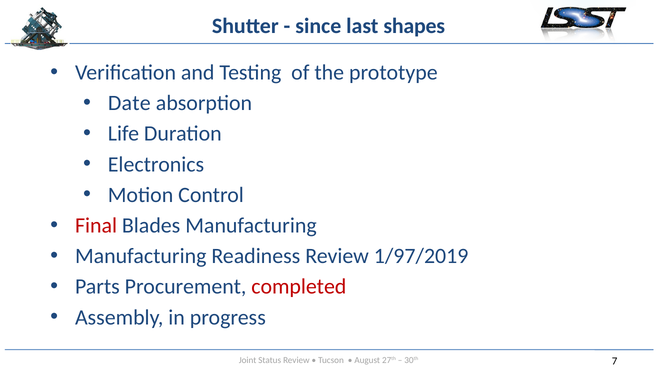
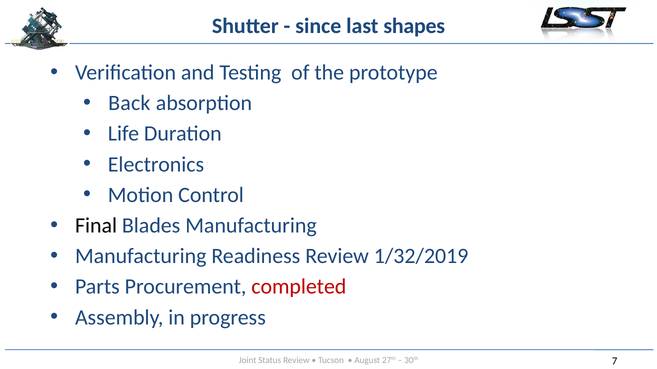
Date: Date -> Back
Final colour: red -> black
1/97/2019: 1/97/2019 -> 1/32/2019
